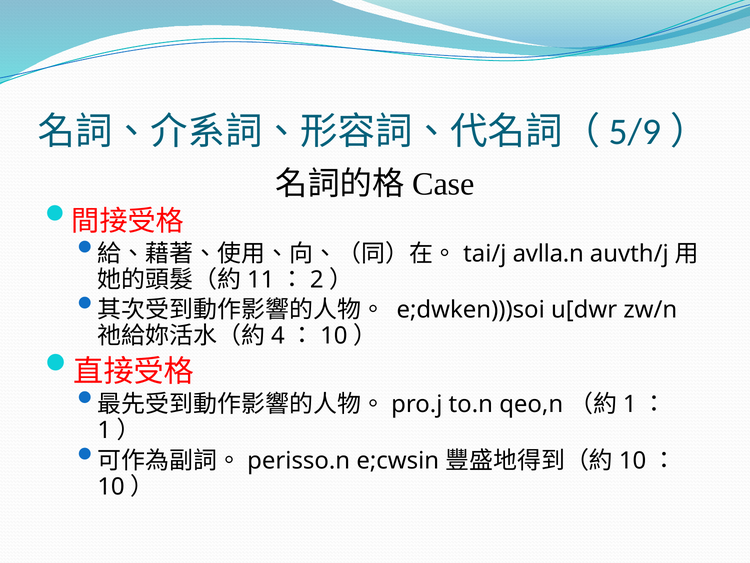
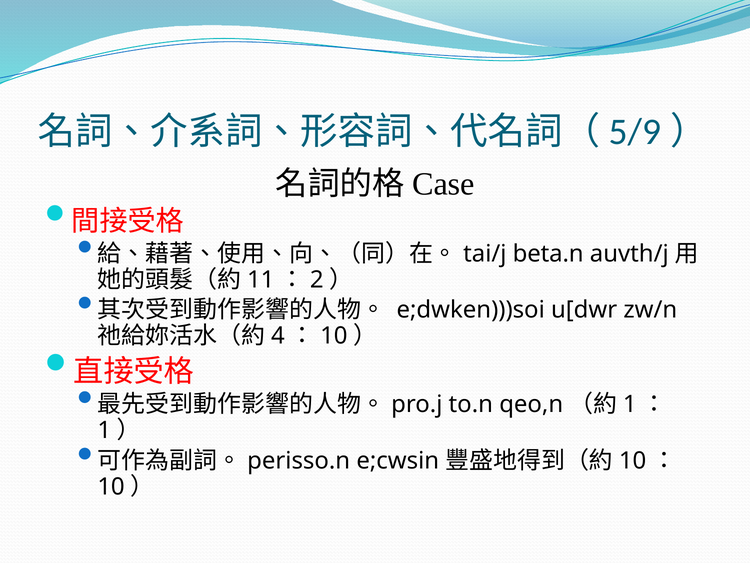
avlla.n: avlla.n -> beta.n
